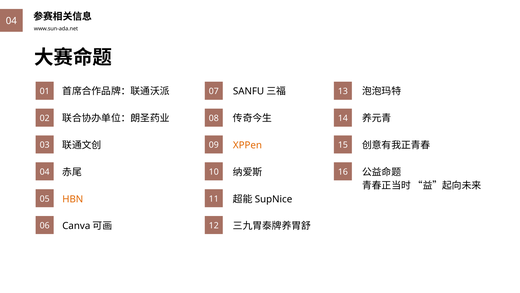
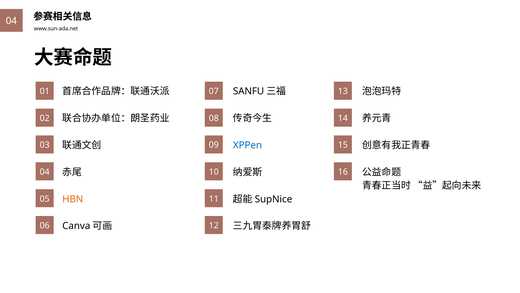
XPPen colour: orange -> blue
